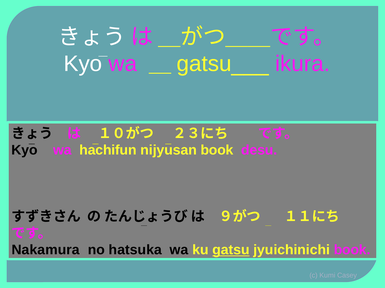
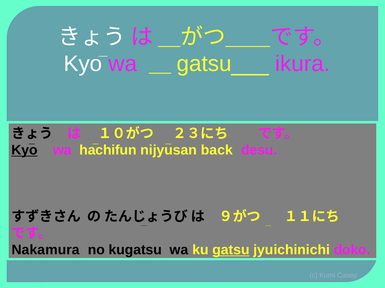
Kyo at (24, 150) underline: none -> present
nijyusan book: book -> back
hatsuka: hatsuka -> kugatsu
jyuichinichi book: book -> doko
